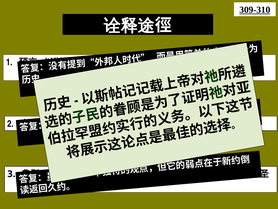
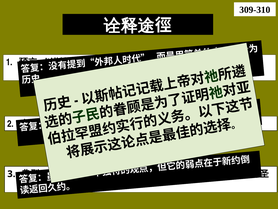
309-310 underline: present -> none
